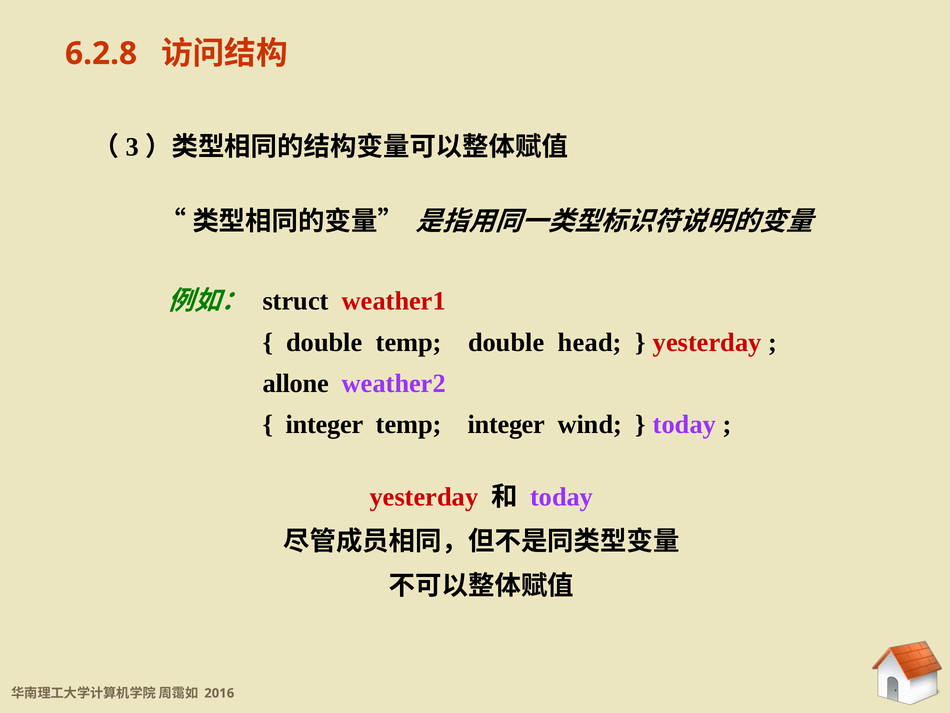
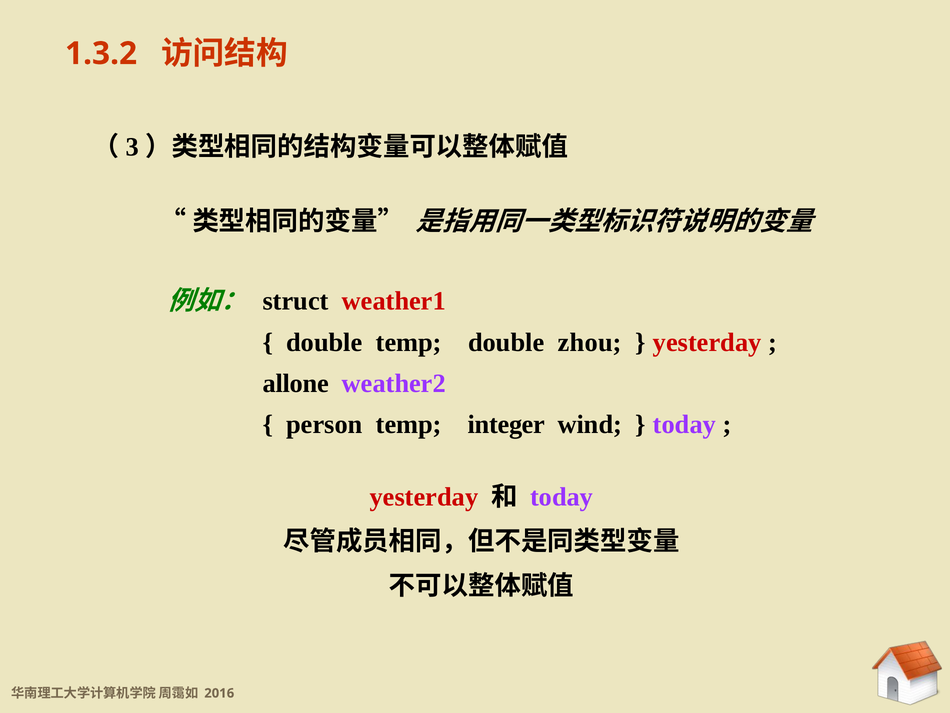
6.2.8: 6.2.8 -> 1.3.2
head: head -> zhou
integer at (324, 424): integer -> person
